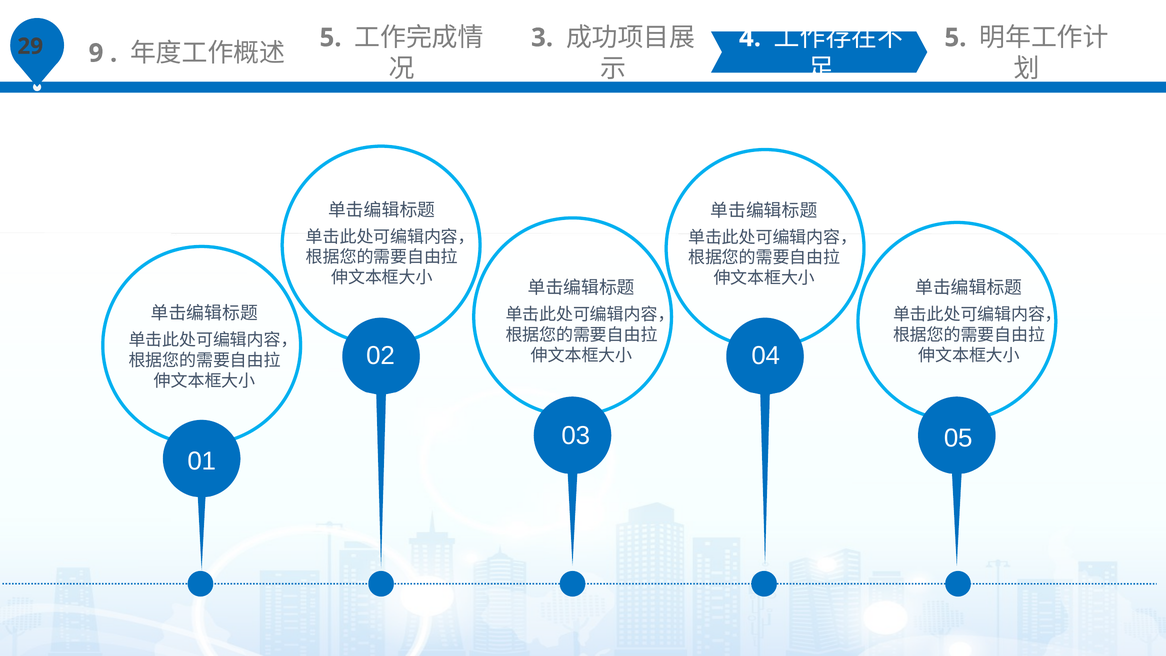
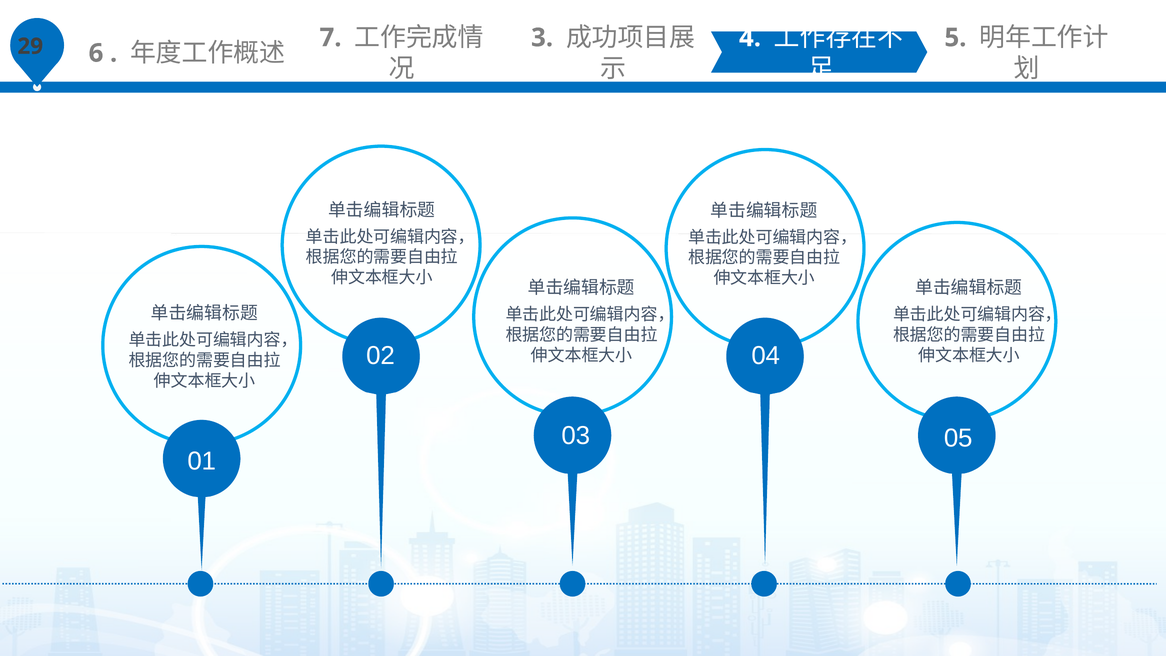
9: 9 -> 6
5 at (331, 38): 5 -> 7
